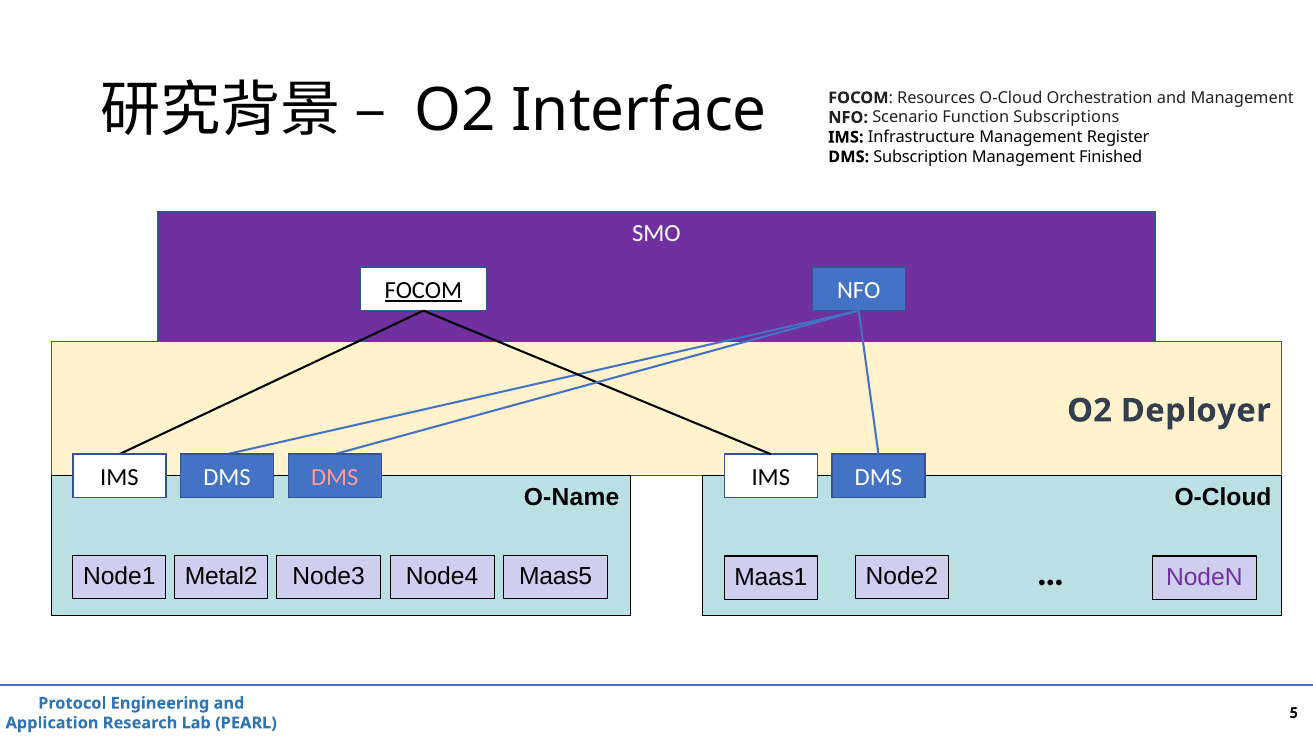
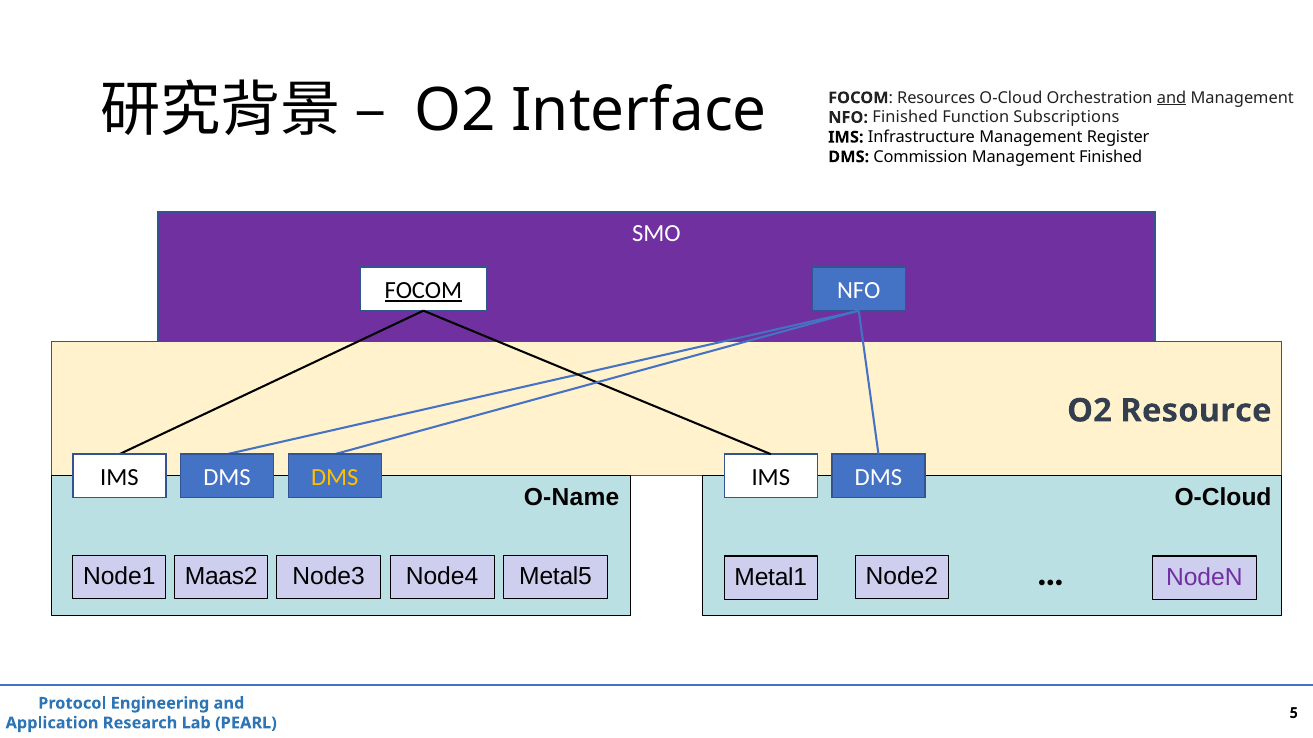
and at (1172, 98) underline: none -> present
NFO Scenario: Scenario -> Finished
Subscription: Subscription -> Commission
Deployer: Deployer -> Resource
DMS at (335, 478) colour: pink -> yellow
Metal2: Metal2 -> Maas2
Maas5: Maas5 -> Metal5
Maas1: Maas1 -> Metal1
